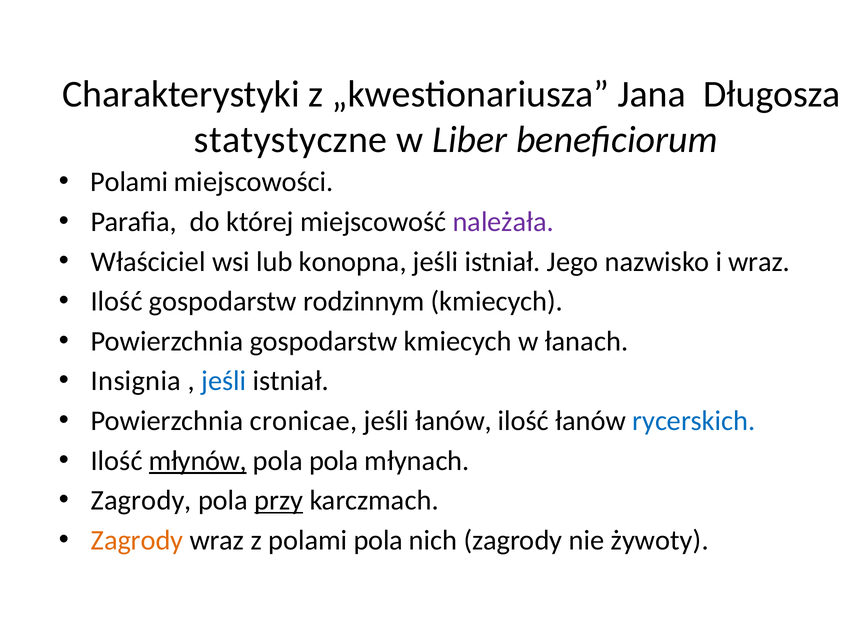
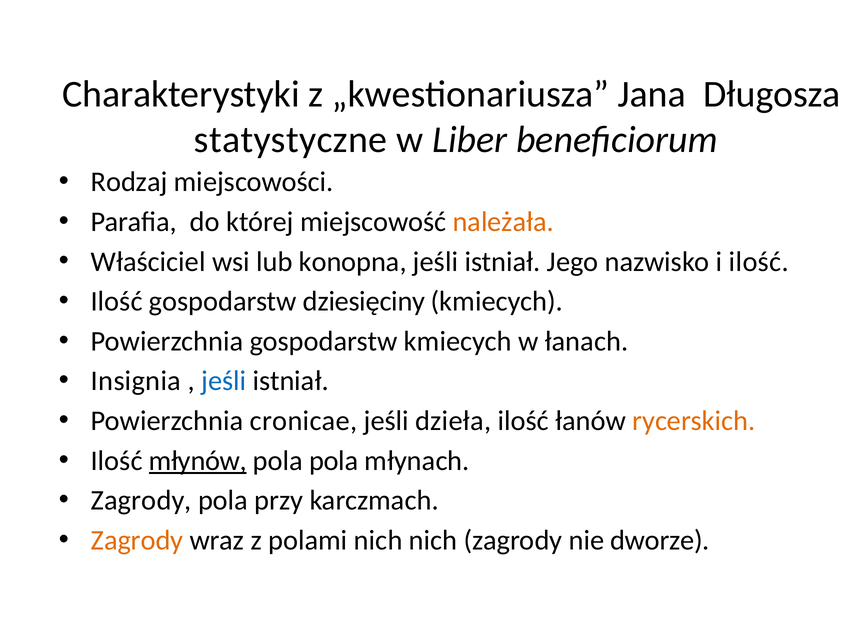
Polami at (129, 182): Polami -> Rodzaj
należała colour: purple -> orange
i wraz: wraz -> ilość
rodzinnym: rodzinnym -> dziesięciny
jeśli łanów: łanów -> dzieła
rycerskich colour: blue -> orange
przy underline: present -> none
polami pola: pola -> nich
żywoty: żywoty -> dworze
